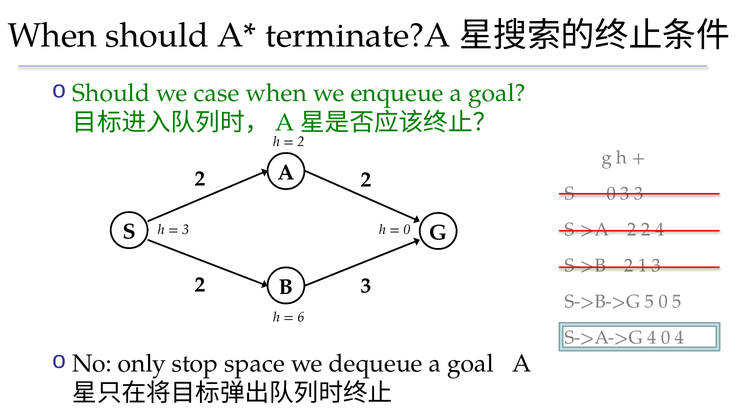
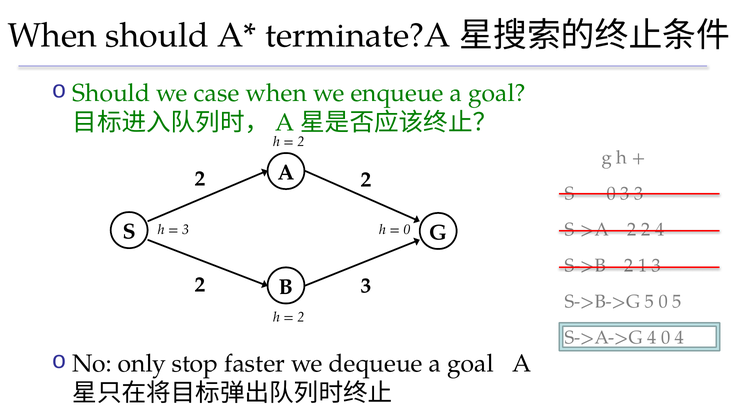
6 at (301, 317): 6 -> 2
space: space -> faster
